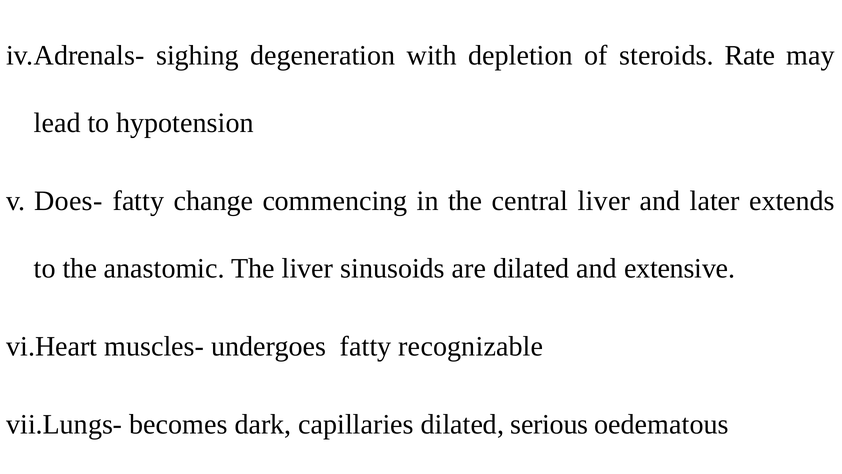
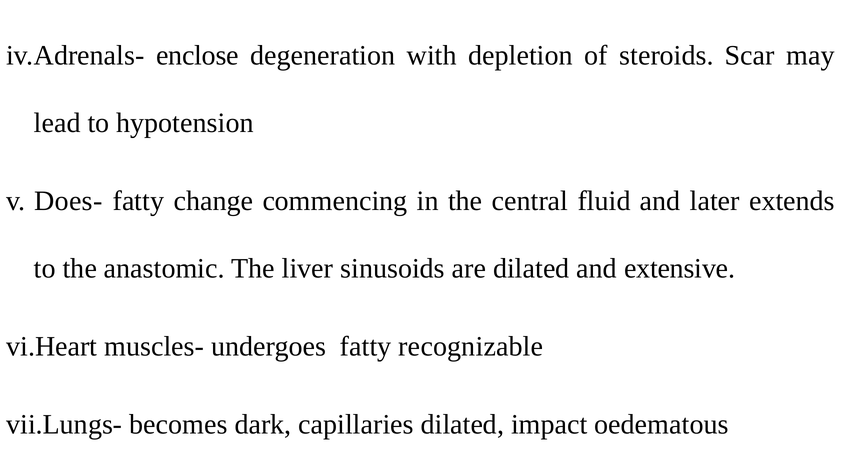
sighing: sighing -> enclose
Rate: Rate -> Scar
central liver: liver -> fluid
serious: serious -> impact
